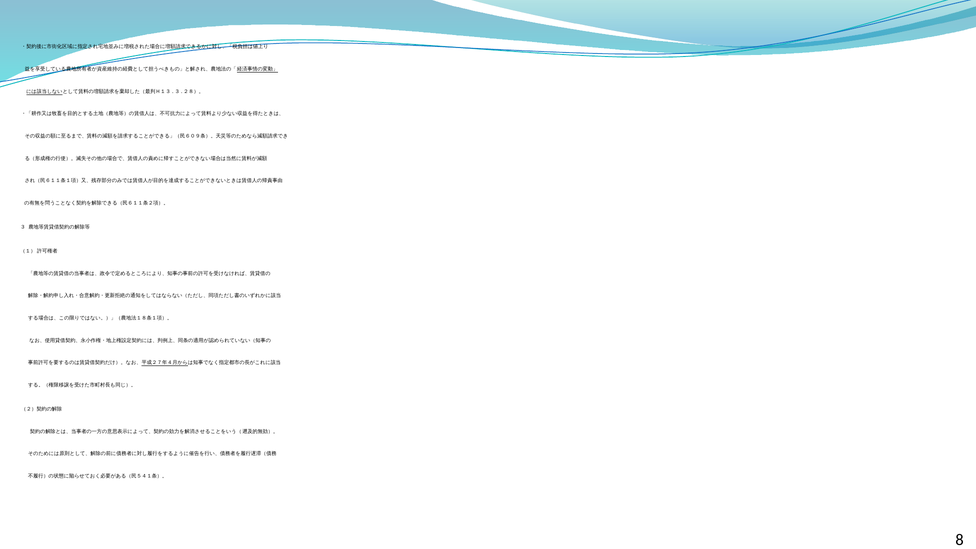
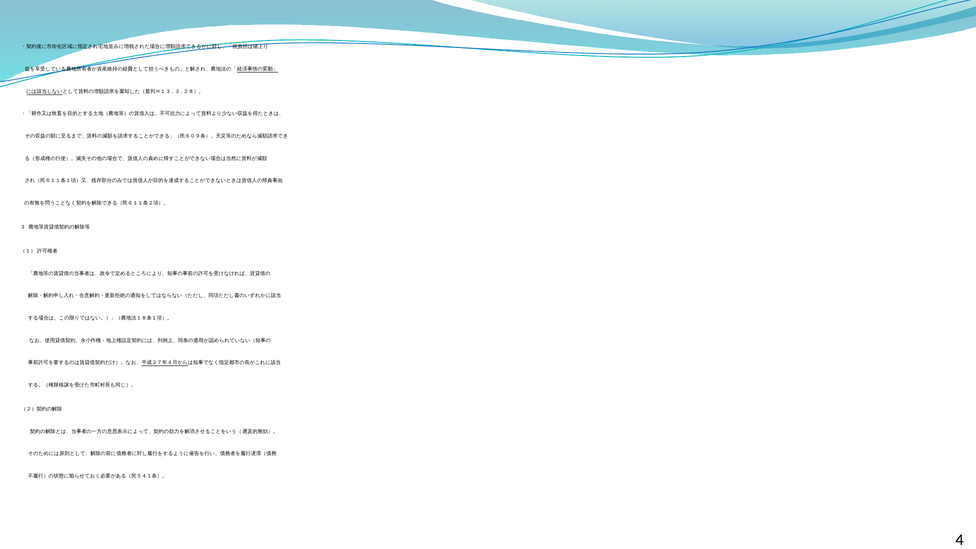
8: 8 -> 4
